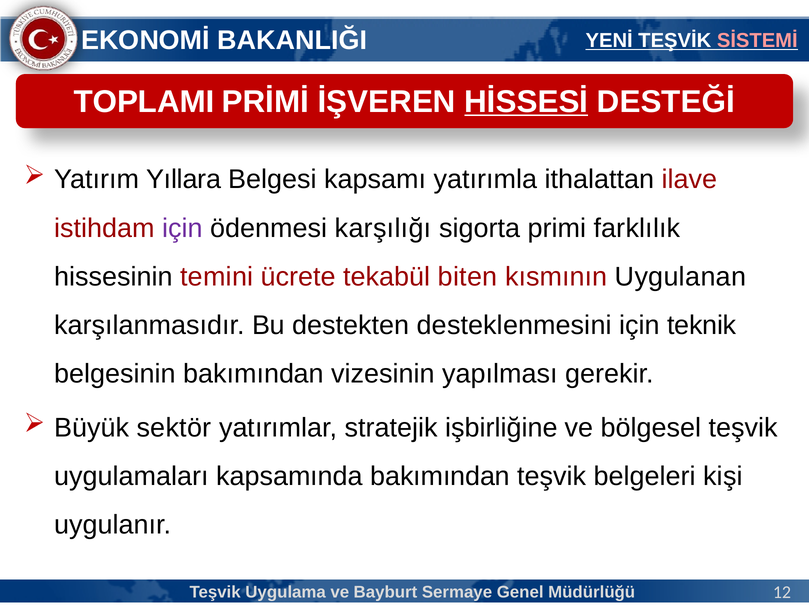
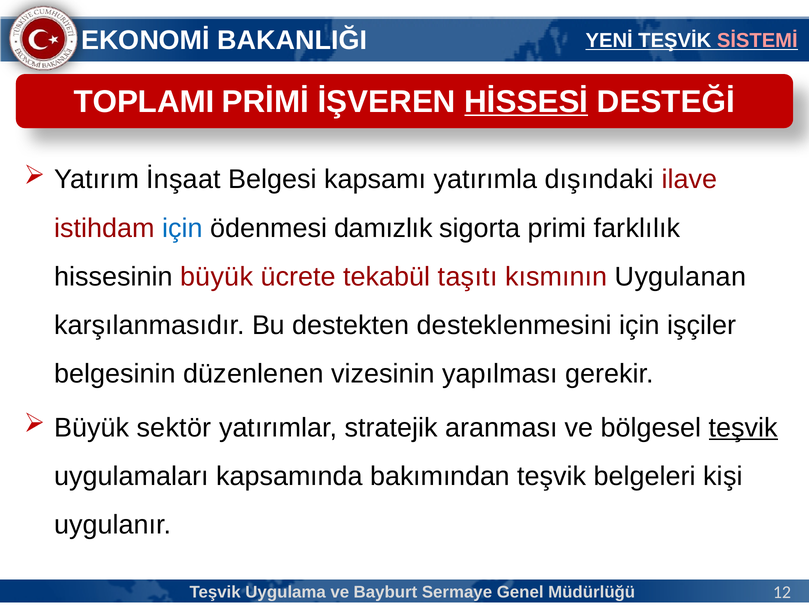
Yıllara: Yıllara -> İnşaat
ithalattan: ithalattan -> dışındaki
için at (182, 228) colour: purple -> blue
karşılığı: karşılığı -> damızlık
hissesinin temini: temini -> büyük
biten: biten -> taşıtı
teknik: teknik -> işçiler
belgesinin bakımından: bakımından -> düzenlenen
işbirliğine: işbirliğine -> aranması
teşvik at (743, 428) underline: none -> present
